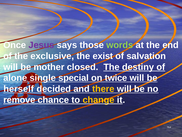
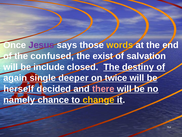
words colour: light green -> yellow
exclusive: exclusive -> confused
mother: mother -> include
alone: alone -> again
special: special -> deeper
there colour: yellow -> pink
remove: remove -> namely
